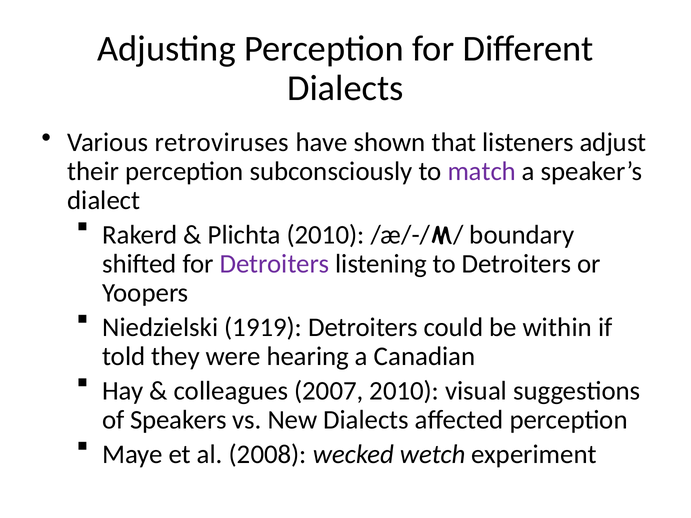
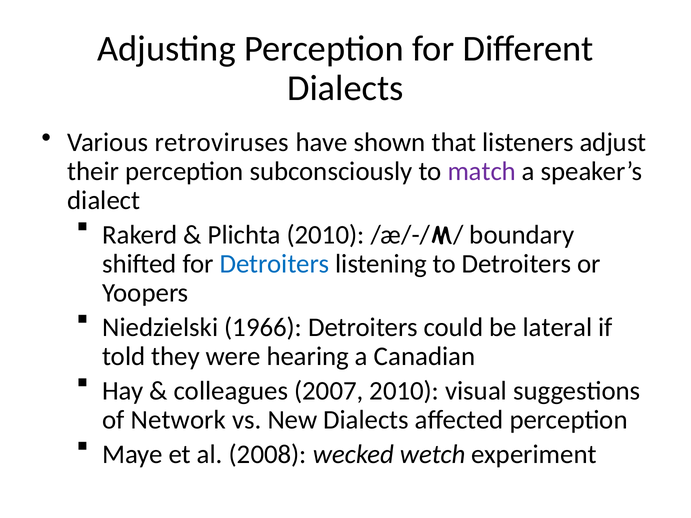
Detroiters at (275, 264) colour: purple -> blue
1919: 1919 -> 1966
within: within -> lateral
Speakers: Speakers -> Network
